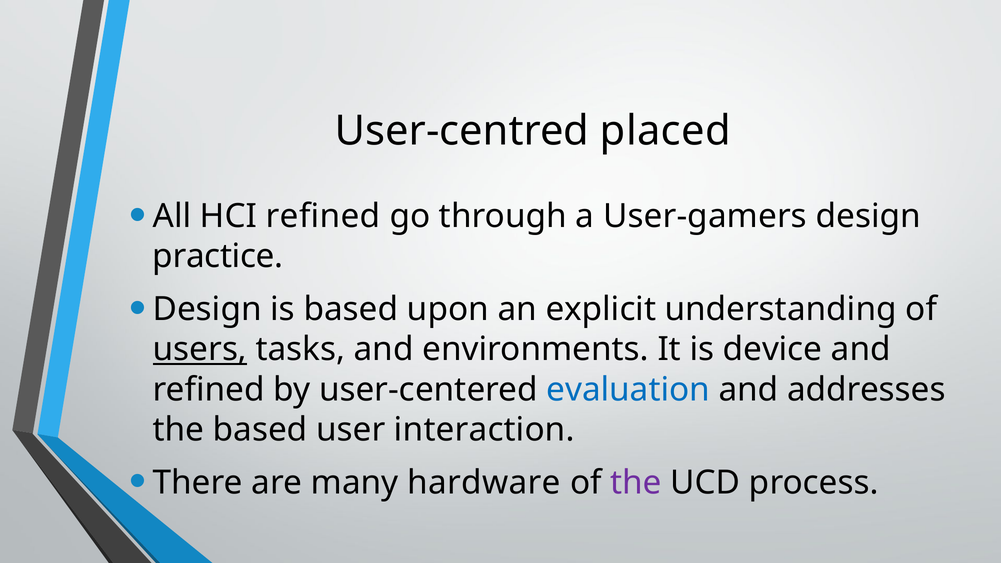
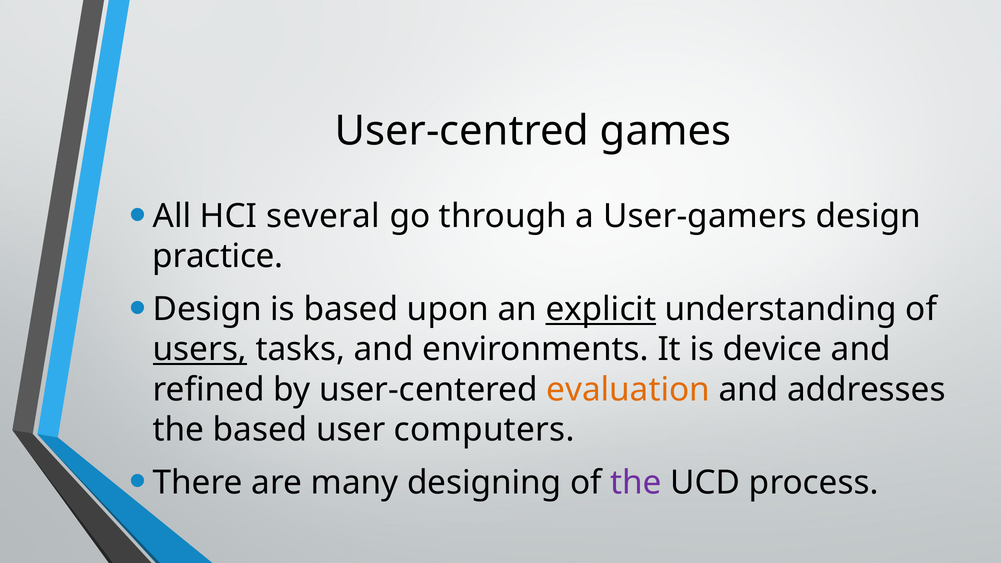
placed: placed -> games
HCI refined: refined -> several
explicit underline: none -> present
evaluation colour: blue -> orange
interaction: interaction -> computers
hardware: hardware -> designing
